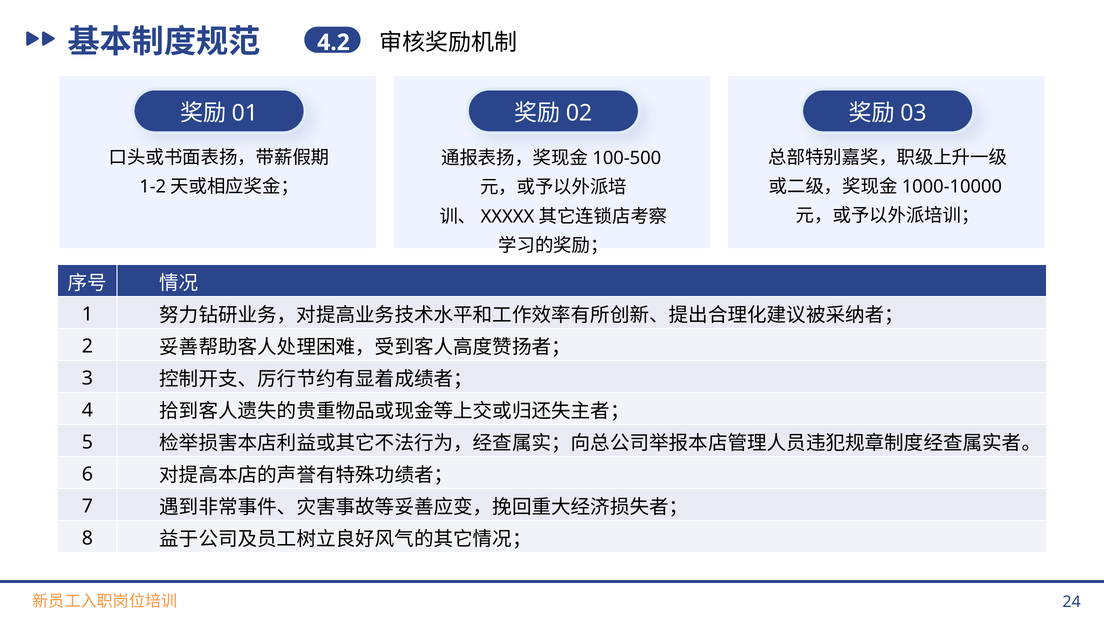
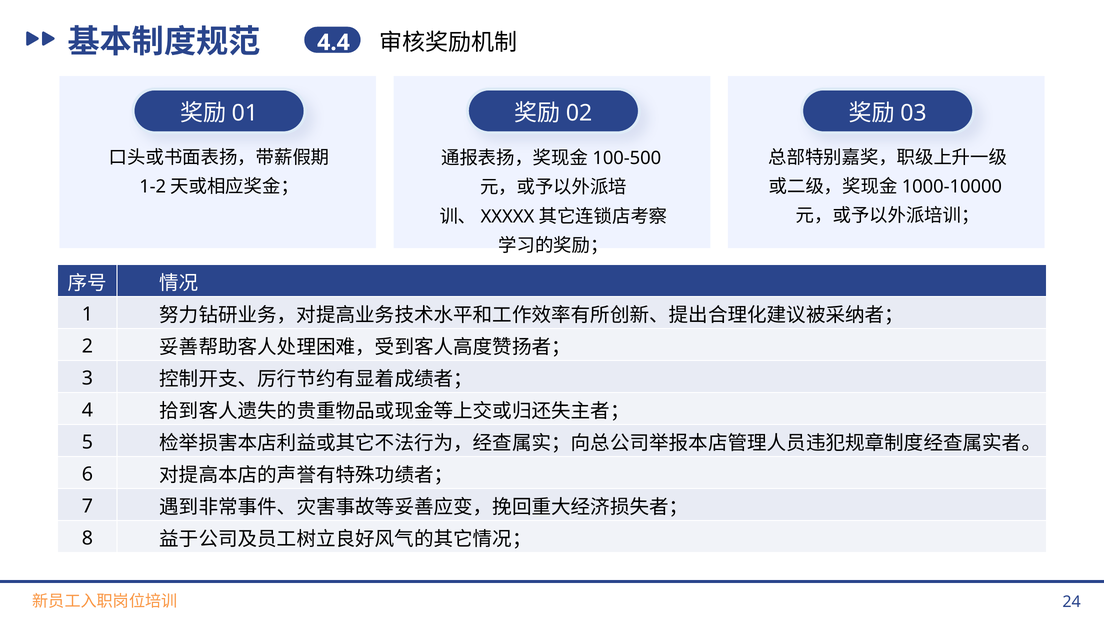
4.2: 4.2 -> 4.4
